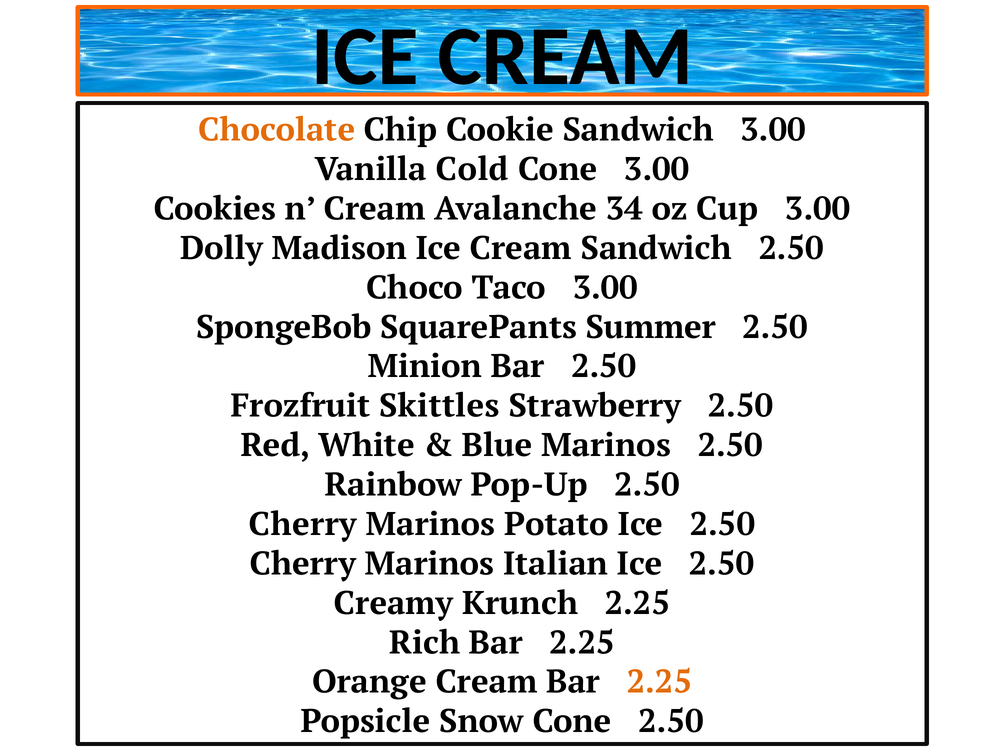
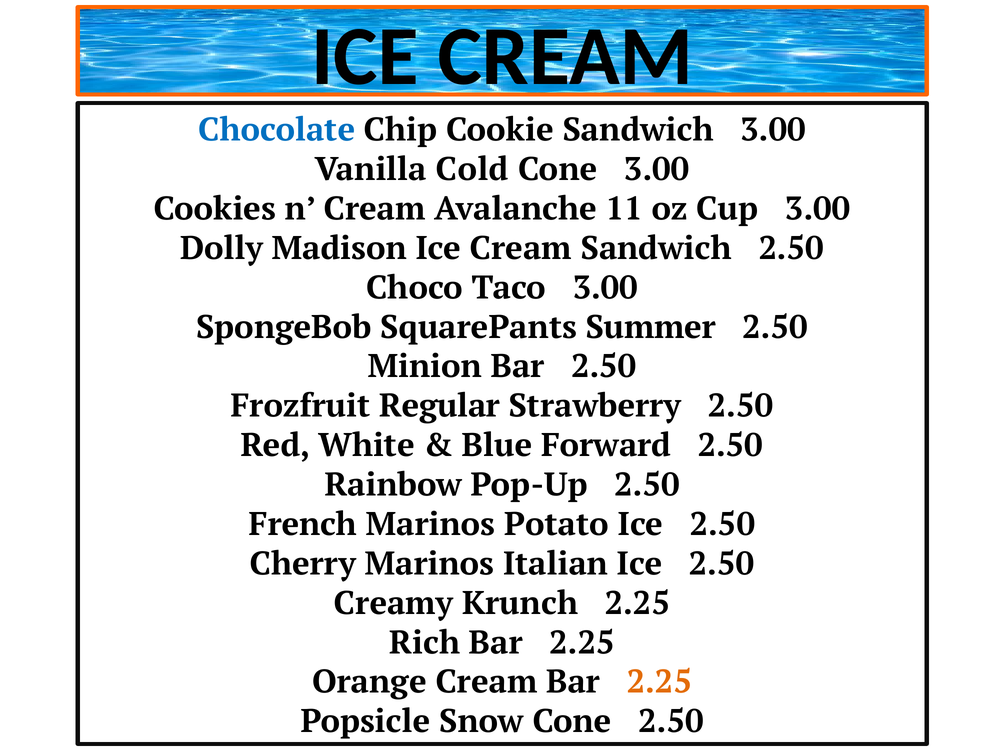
Chocolate colour: orange -> blue
34: 34 -> 11
Skittles: Skittles -> Regular
Blue Marinos: Marinos -> Forward
Cherry at (303, 525): Cherry -> French
